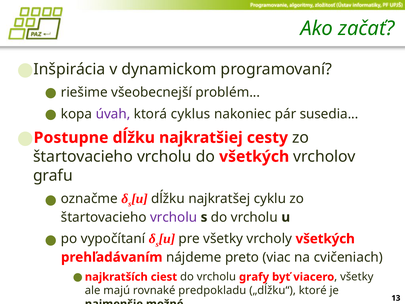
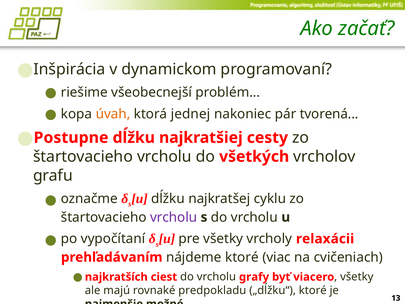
úvah colour: purple -> orange
cyklus: cyklus -> jednej
susedia: susedia -> tvorená
vrcholy všetkých: všetkých -> relaxácii
nájdeme preto: preto -> ktoré
